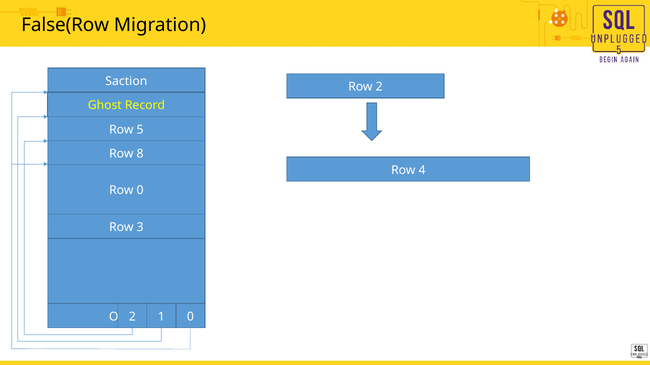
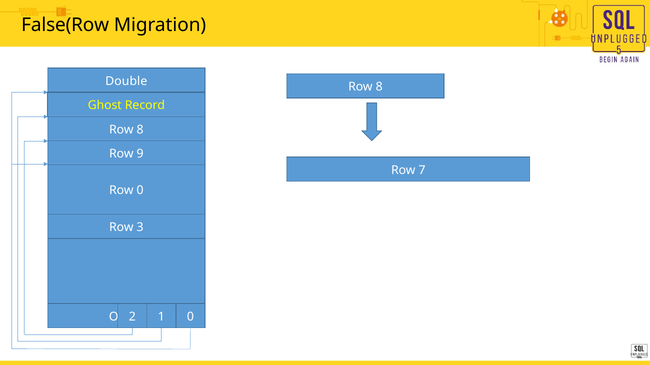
Saction: Saction -> Double
2 at (379, 87): 2 -> 8
5 at (140, 130): 5 -> 8
8: 8 -> 9
4: 4 -> 7
